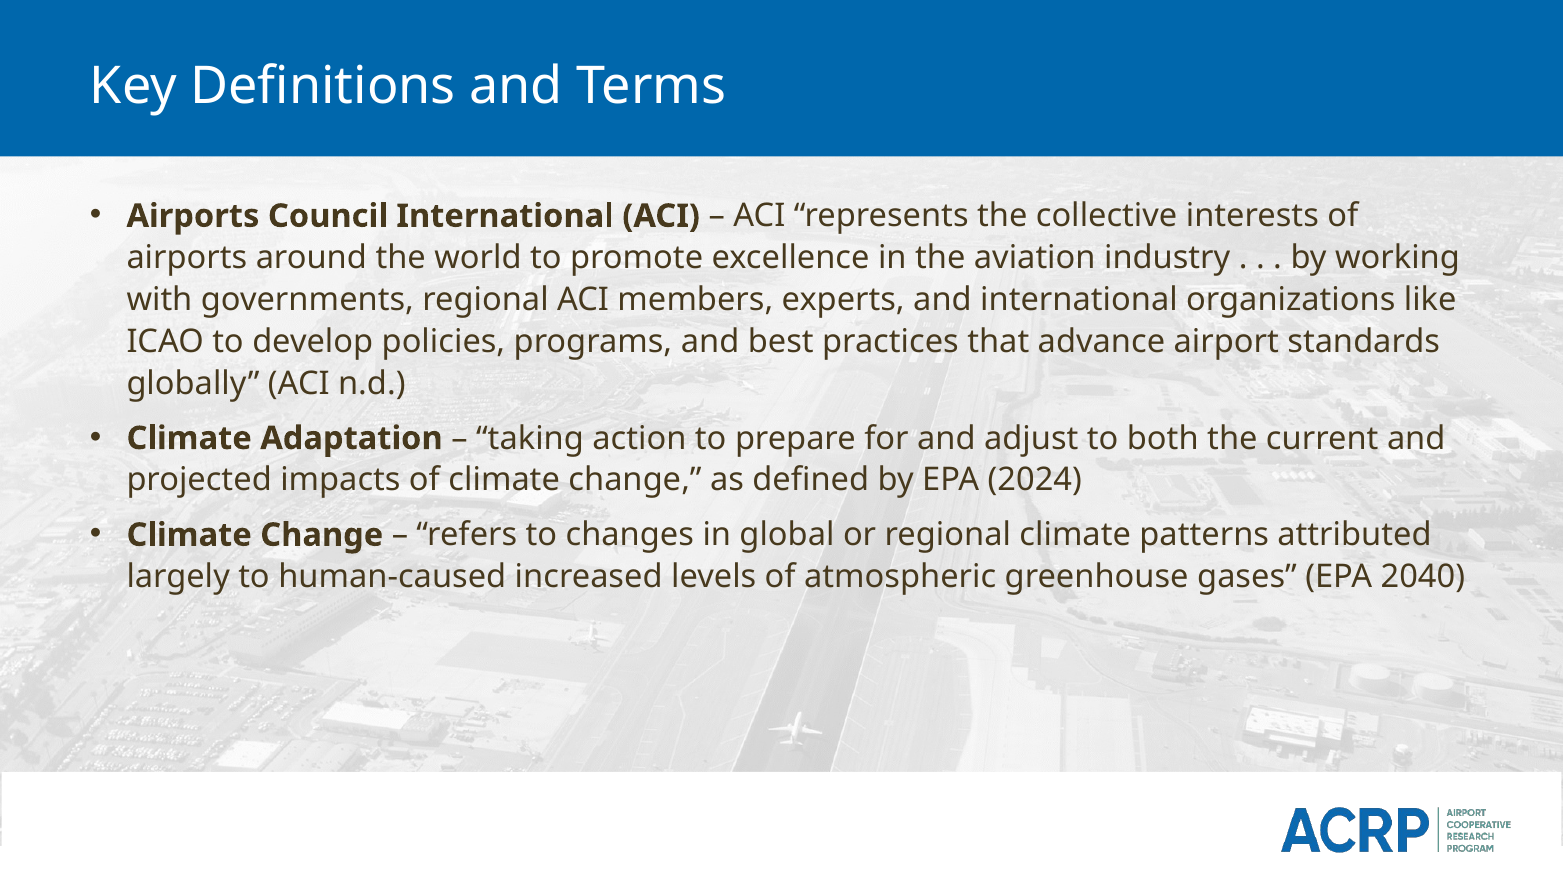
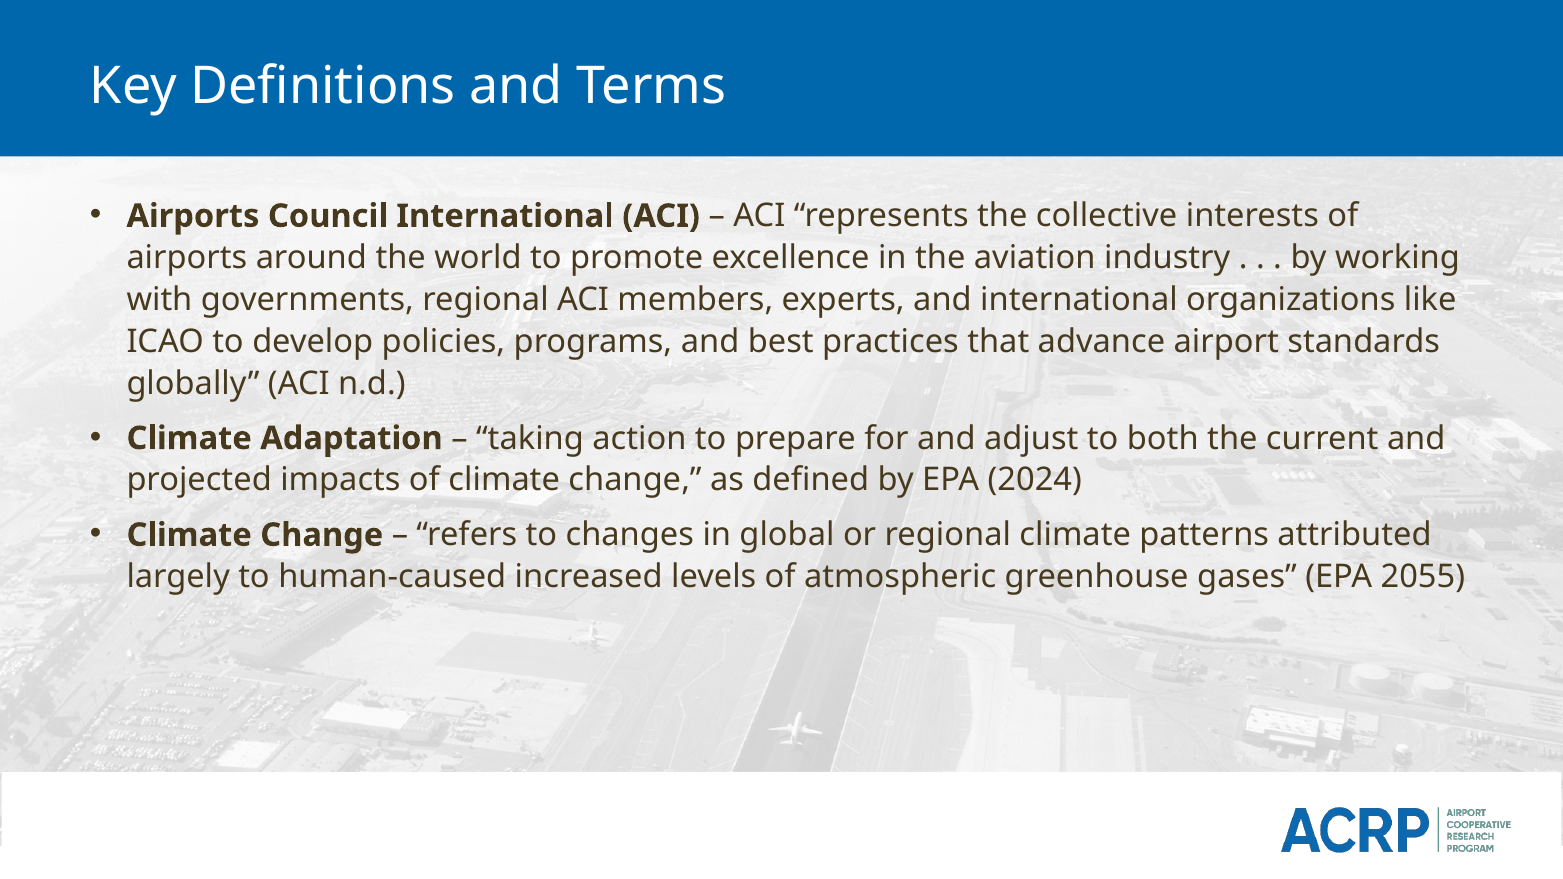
2040: 2040 -> 2055
